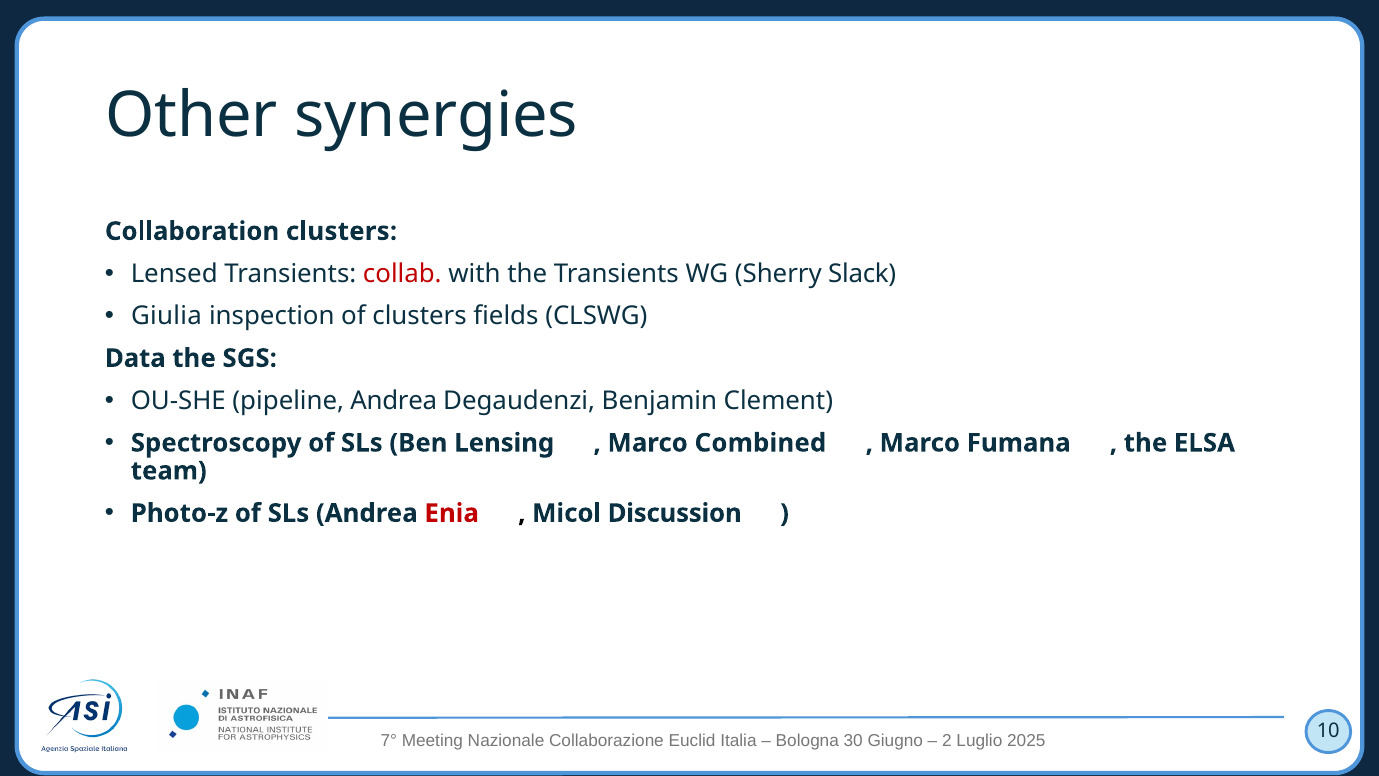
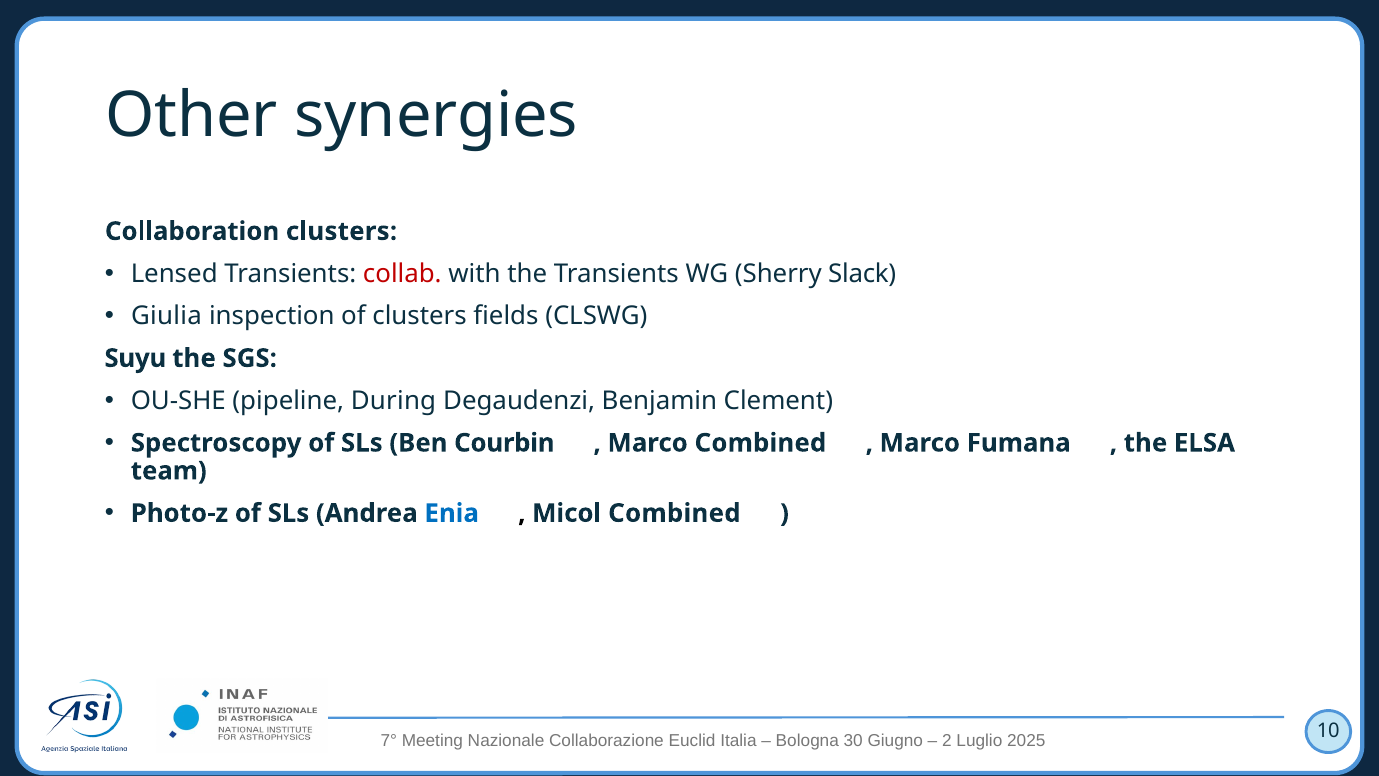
Data: Data -> Suyu
pipeline Andrea: Andrea -> During
Lensing: Lensing -> Courbin
Enia colour: red -> blue
Micol Discussion: Discussion -> Combined
